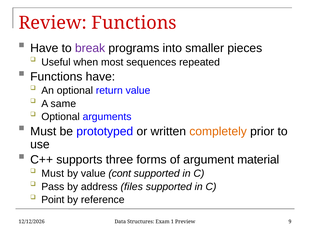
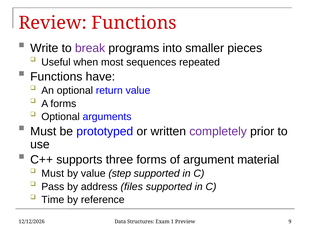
Have at (44, 48): Have -> Write
A same: same -> forms
completely colour: orange -> purple
cont: cont -> step
Point: Point -> Time
